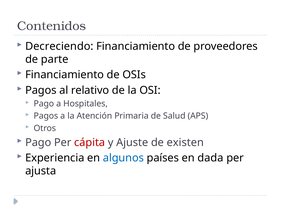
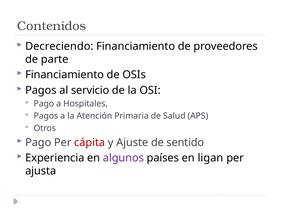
relativo: relativo -> servicio
existen: existen -> sentido
algunos colour: blue -> purple
dada: dada -> ligan
